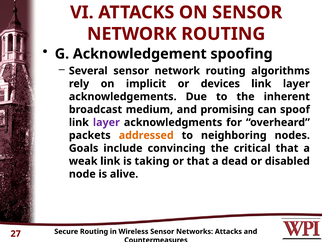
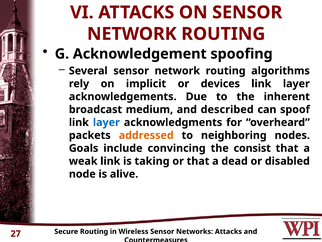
promising: promising -> described
layer at (106, 122) colour: purple -> blue
critical: critical -> consist
